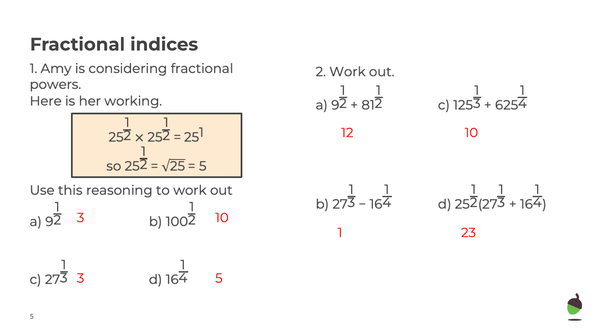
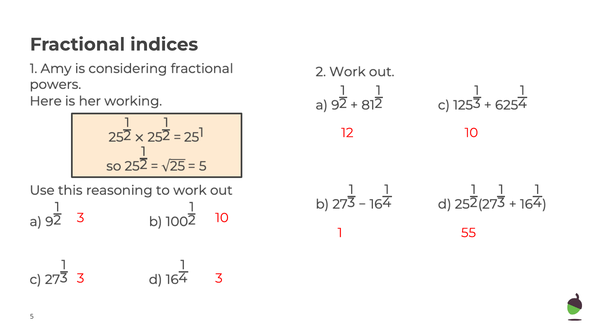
23: 23 -> 55
3 5: 5 -> 3
